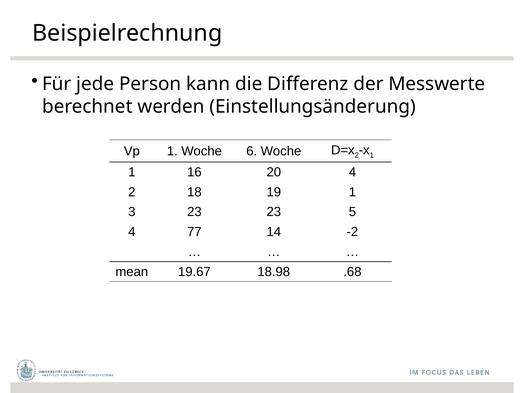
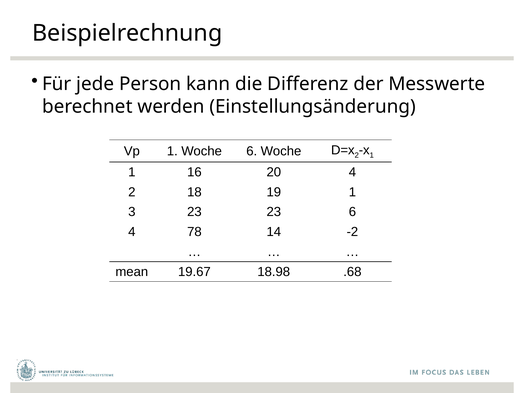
23 5: 5 -> 6
77: 77 -> 78
